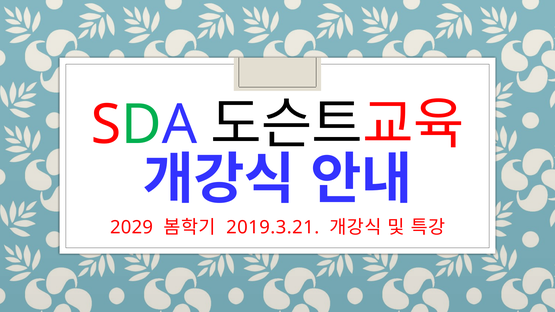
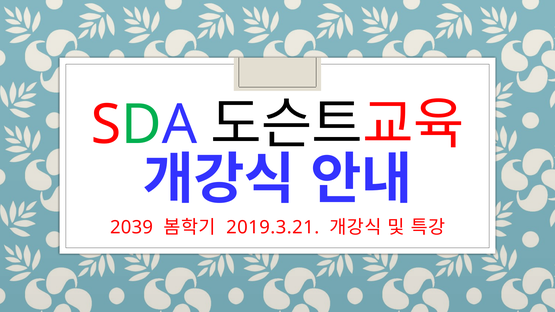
2029: 2029 -> 2039
